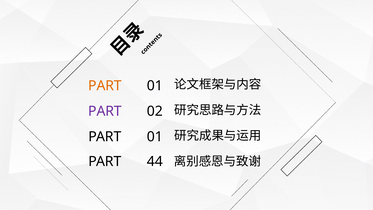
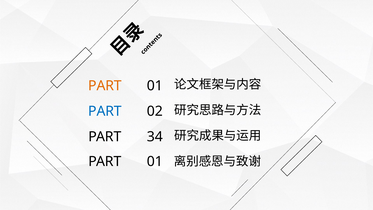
PART at (105, 111) colour: purple -> blue
01 at (155, 137): 01 -> 34
44 at (155, 161): 44 -> 01
